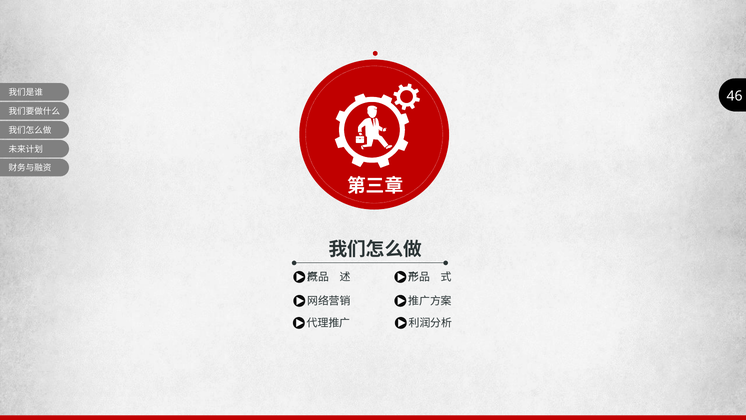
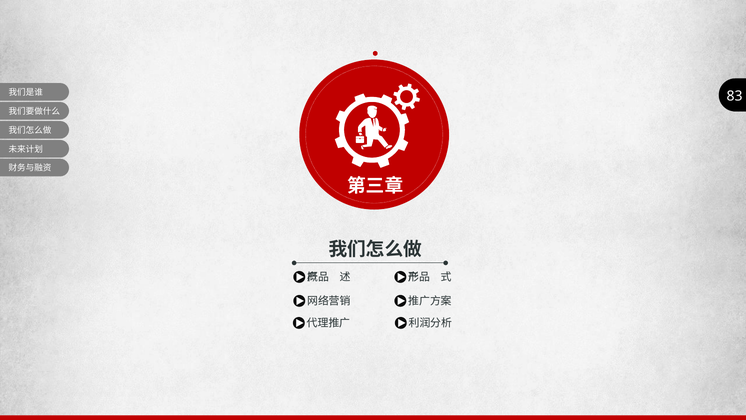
46: 46 -> 83
